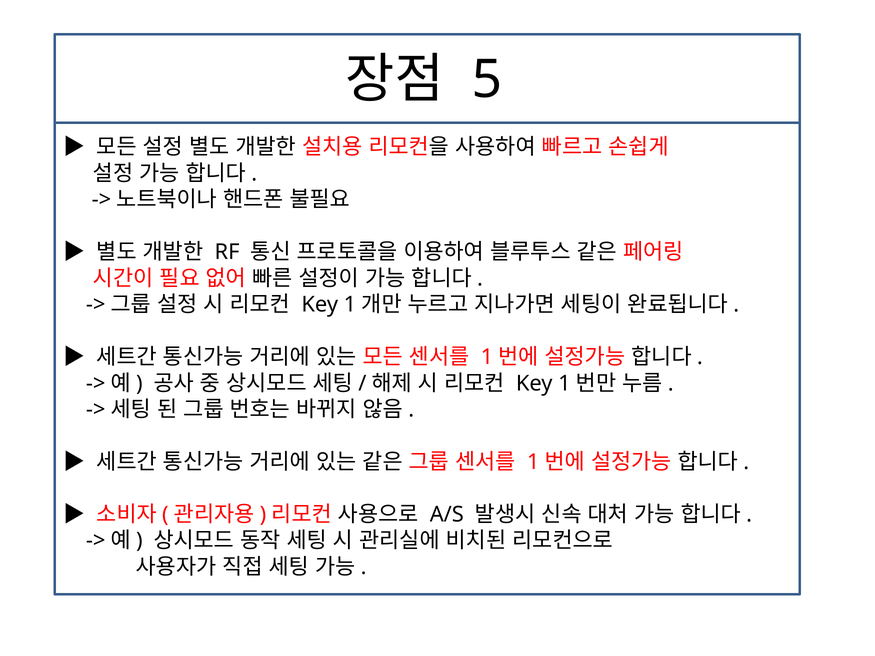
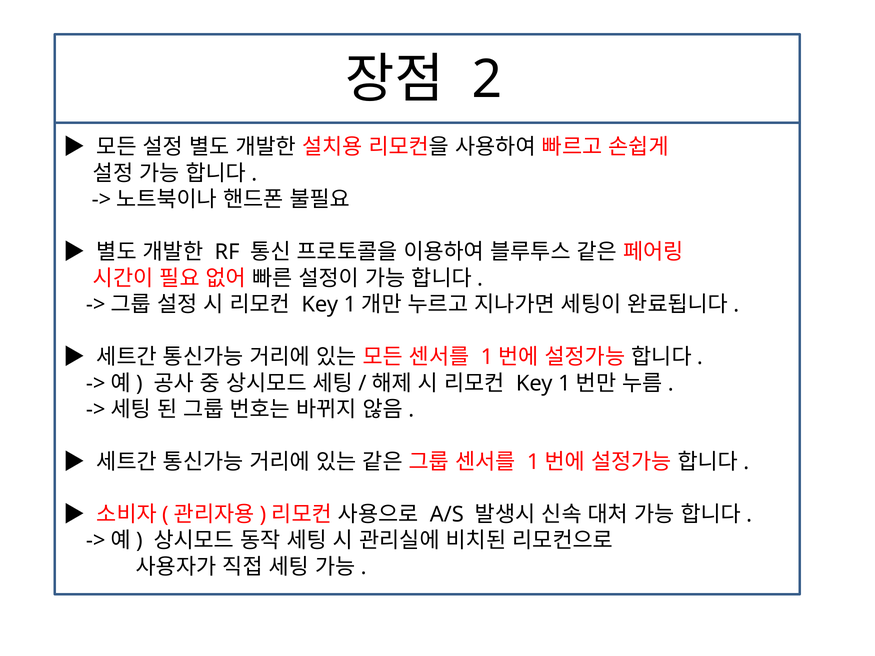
5: 5 -> 2
